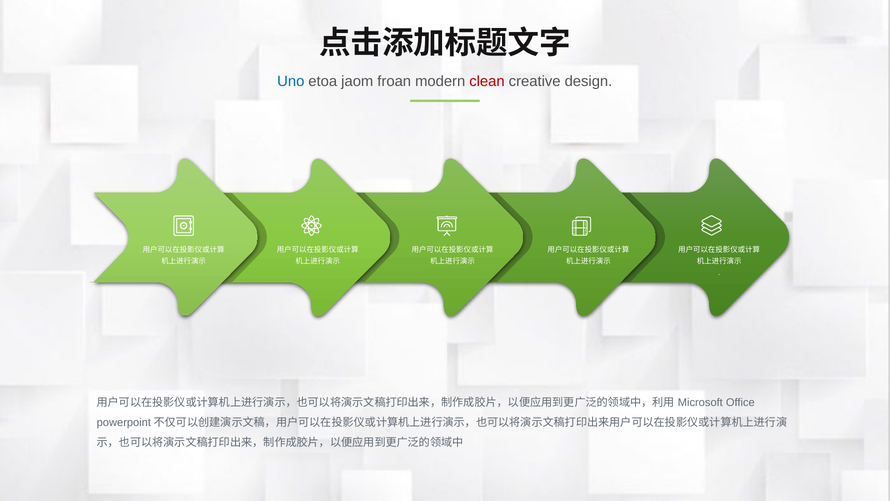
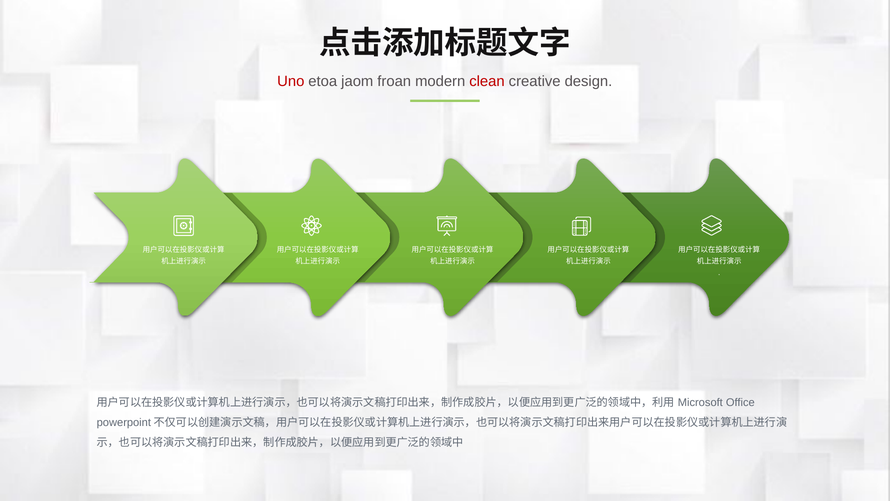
Uno colour: blue -> red
